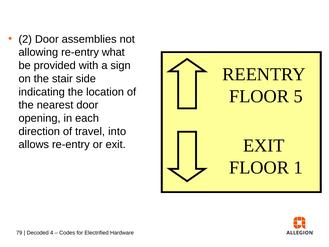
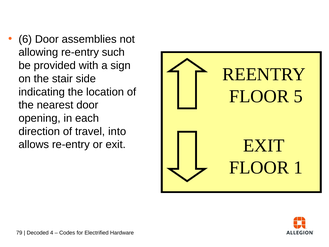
2: 2 -> 6
what: what -> such
